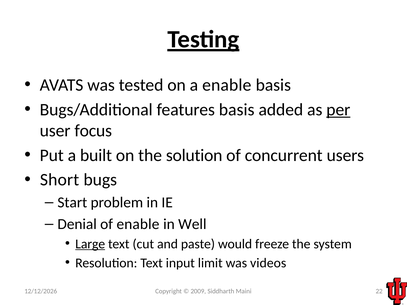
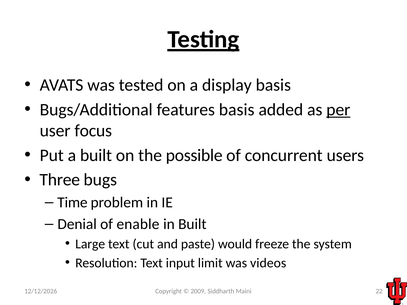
a enable: enable -> display
solution: solution -> possible
Short: Short -> Three
Start: Start -> Time
in Well: Well -> Built
Large underline: present -> none
